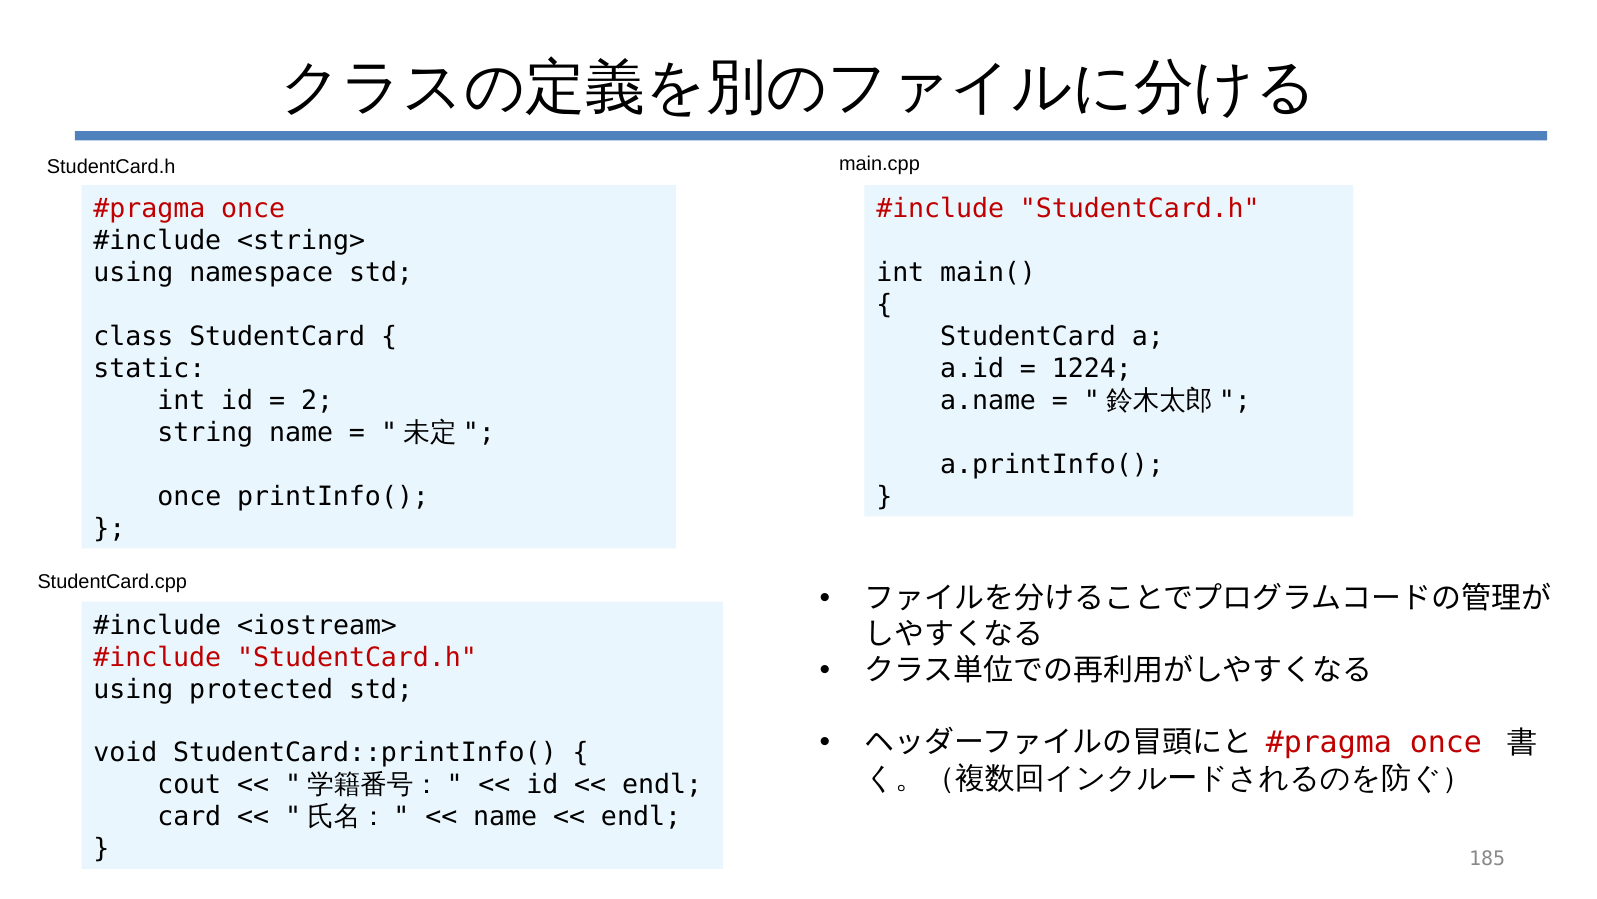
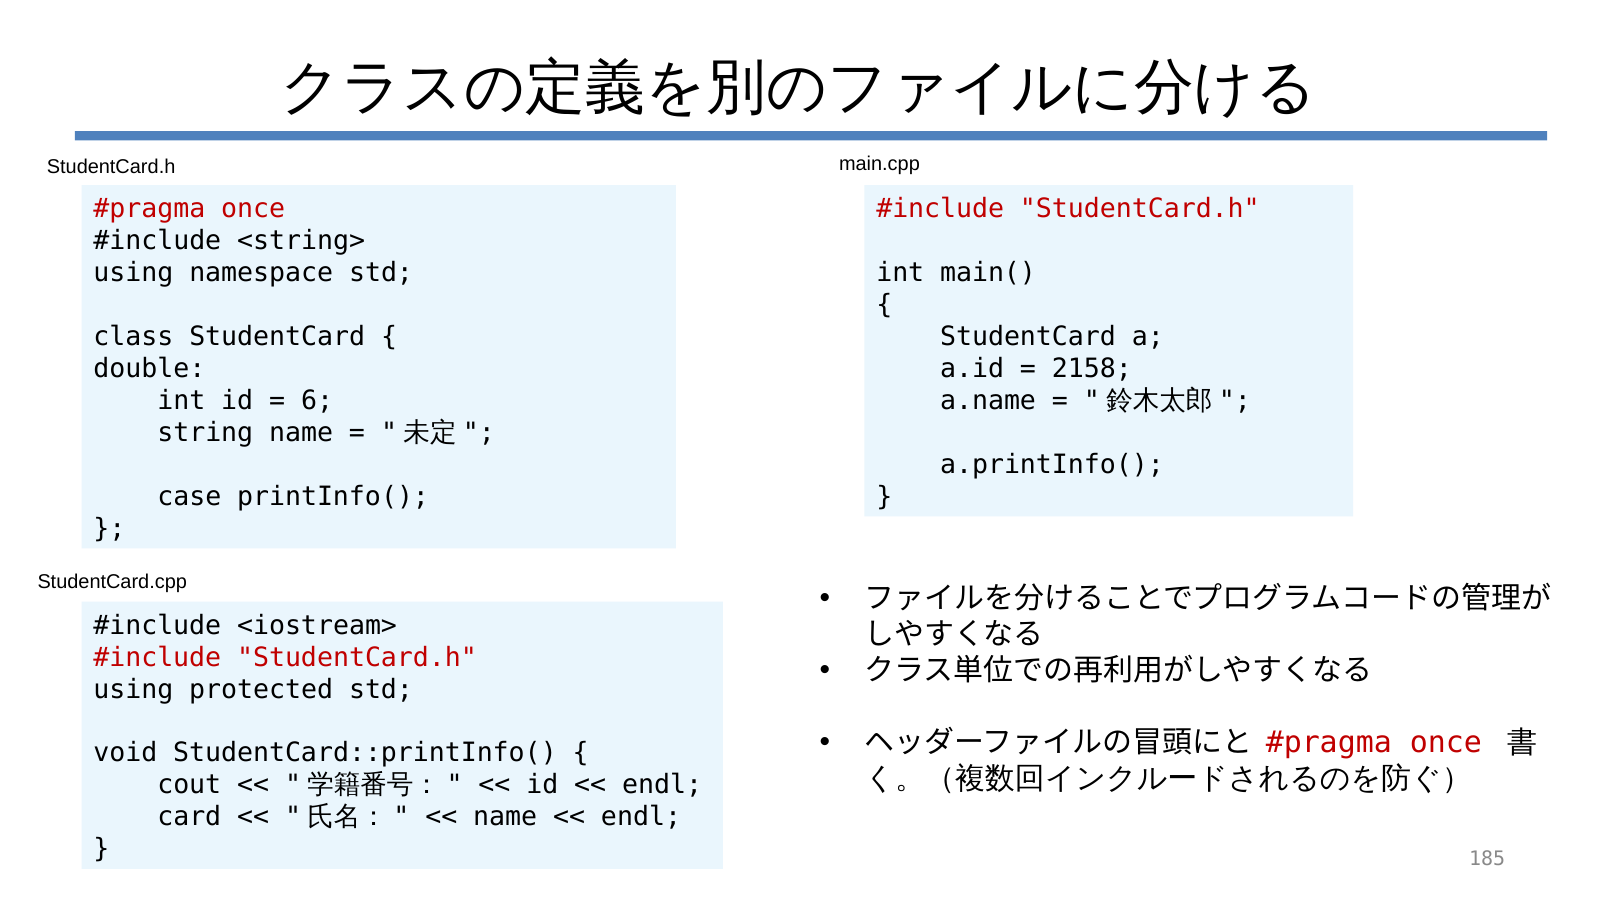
static: static -> double
1224: 1224 -> 2158
2: 2 -> 6
once at (189, 496): once -> case
